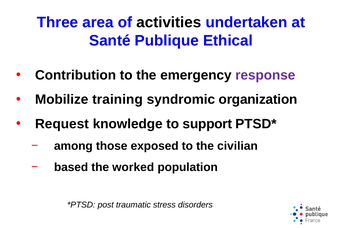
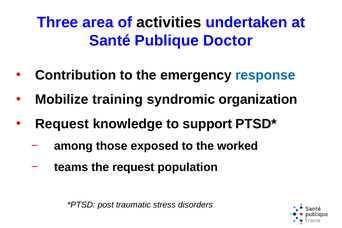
Ethical: Ethical -> Doctor
response colour: purple -> blue
civilian: civilian -> worked
based: based -> teams
the worked: worked -> request
